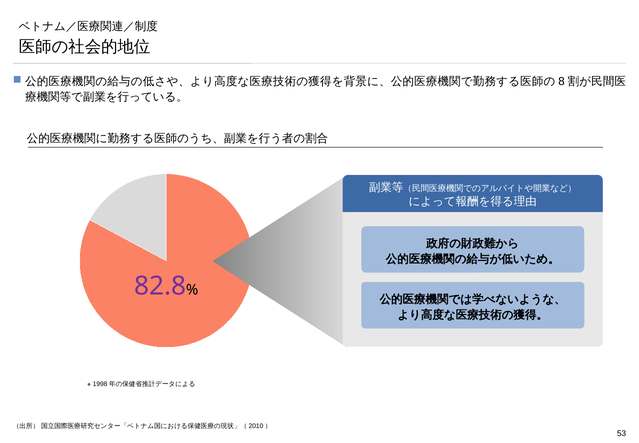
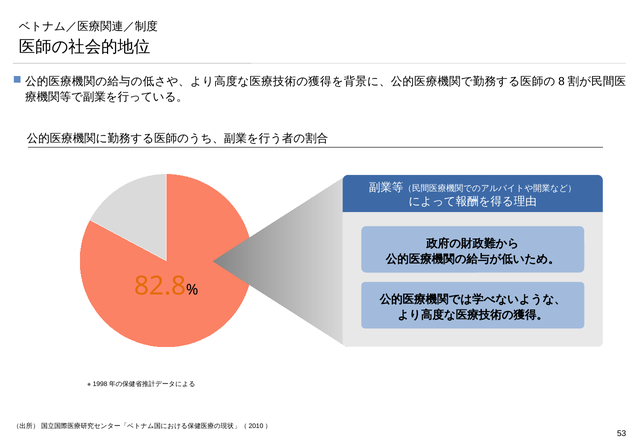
82.8 colour: purple -> orange
